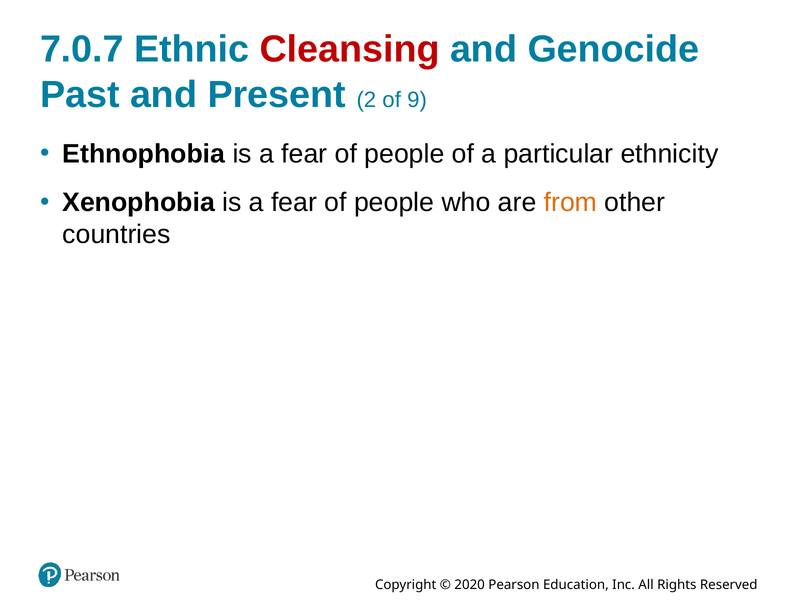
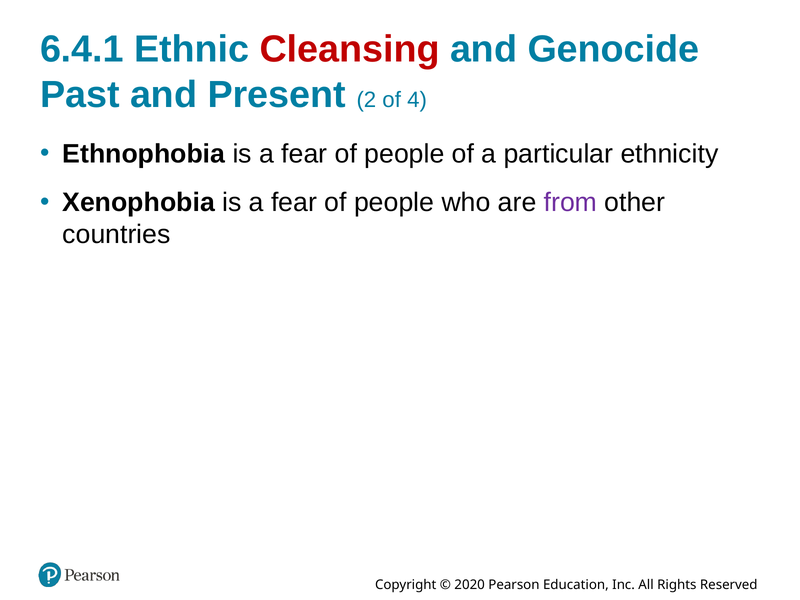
7.0.7: 7.0.7 -> 6.4.1
9: 9 -> 4
from colour: orange -> purple
